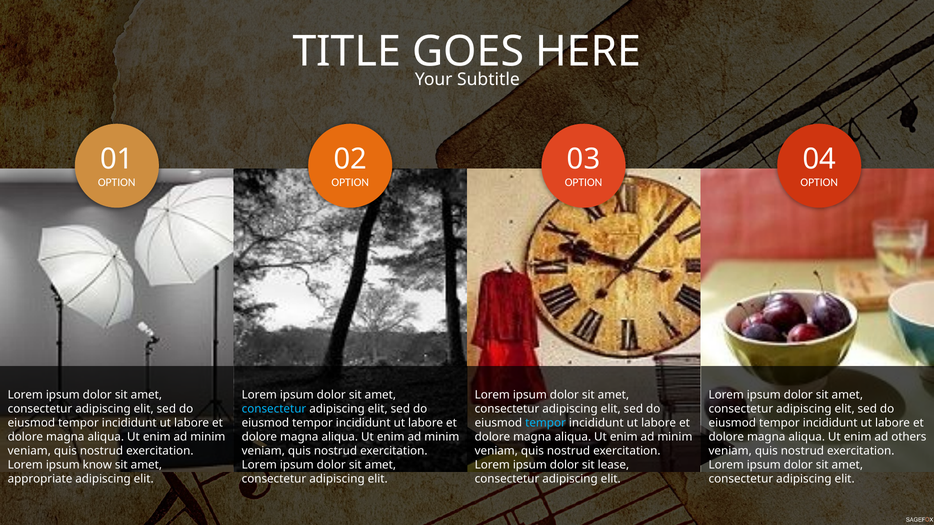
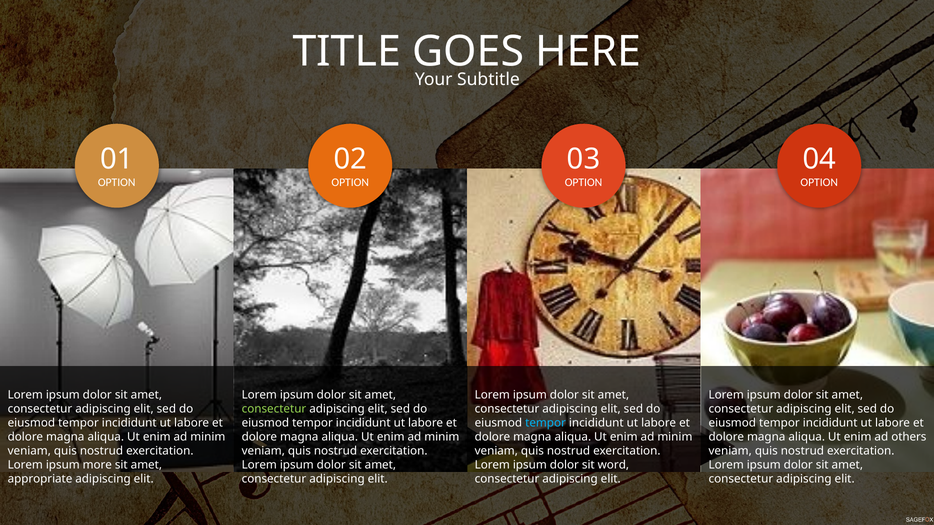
consectetur at (274, 409) colour: light blue -> light green
know: know -> more
lease: lease -> word
